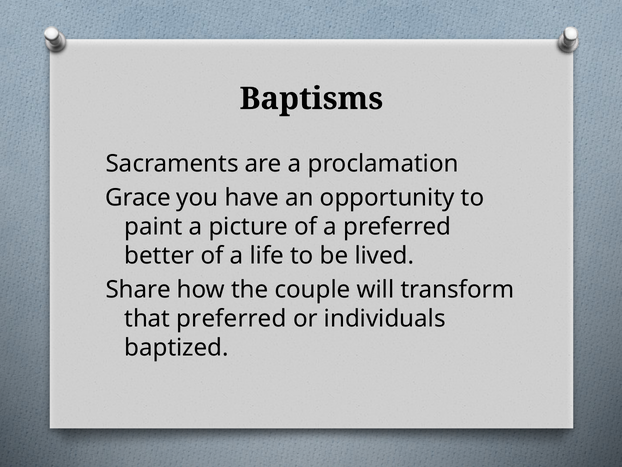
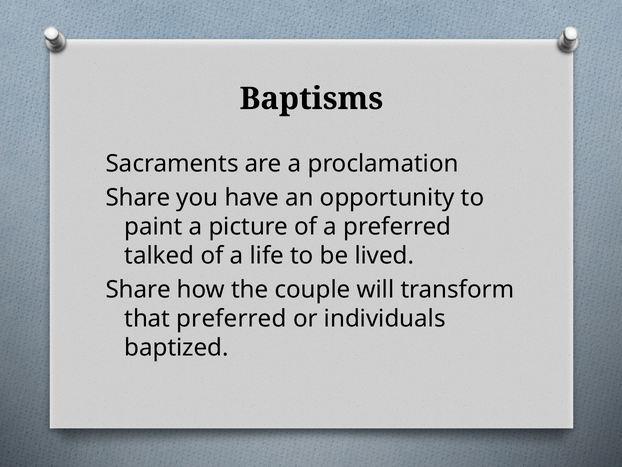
Grace at (138, 197): Grace -> Share
better: better -> talked
